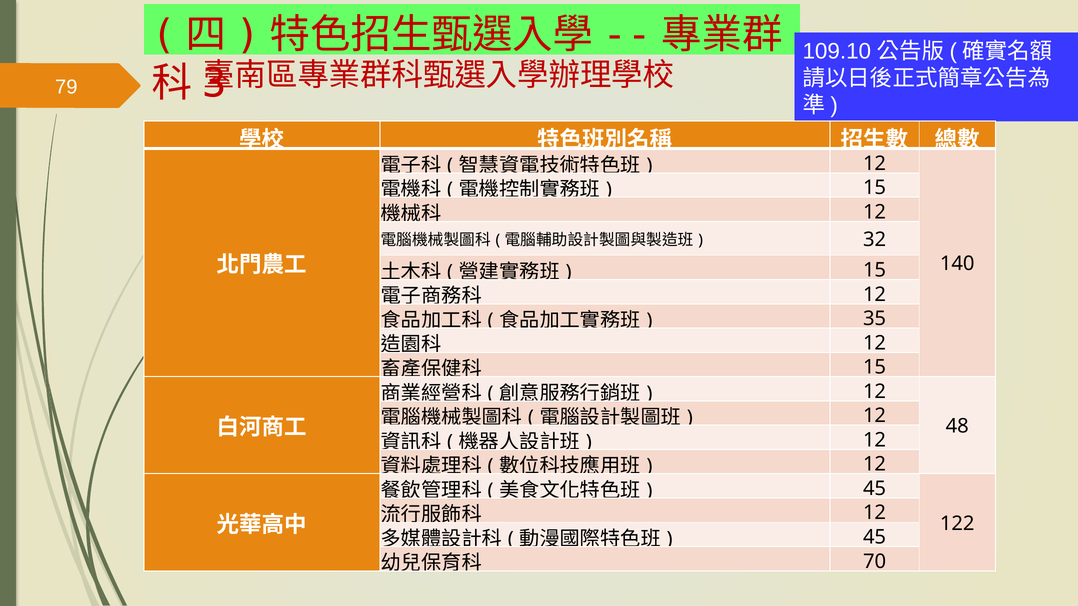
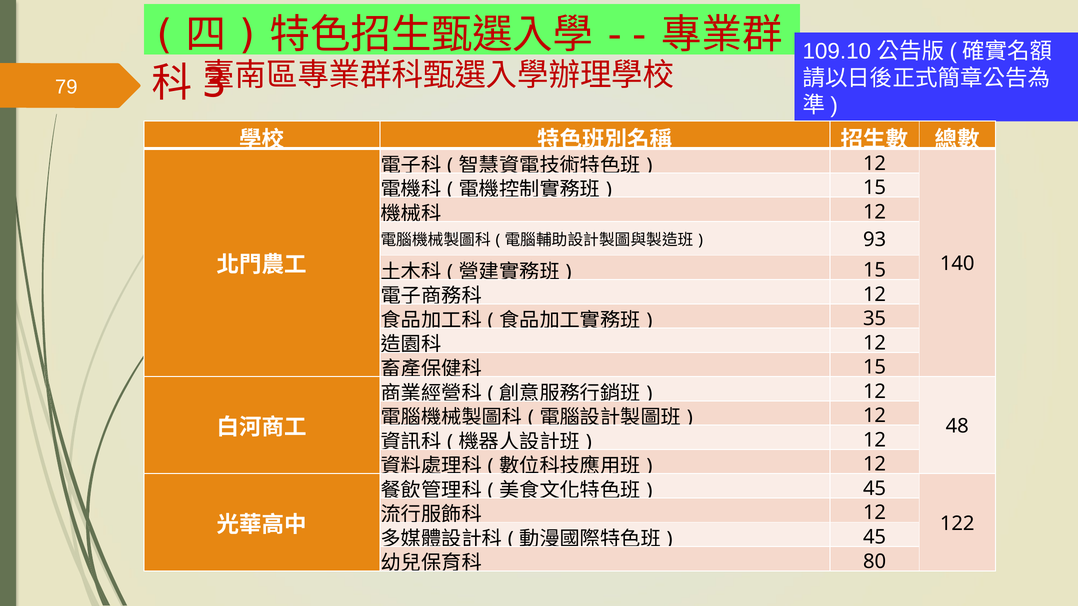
32: 32 -> 93
70: 70 -> 80
